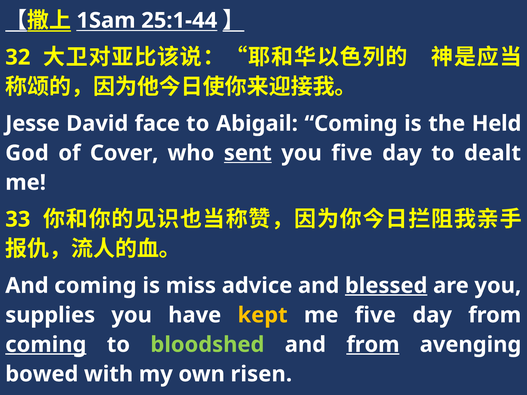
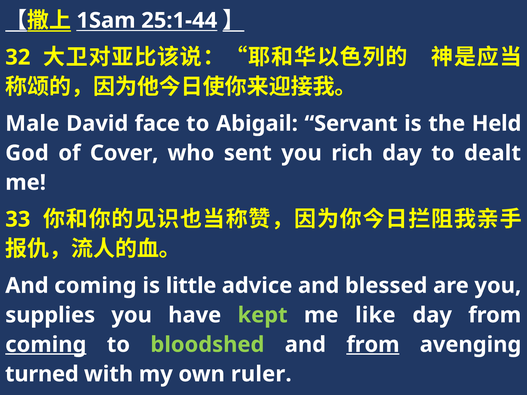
Jesse: Jesse -> Male
Abigail Coming: Coming -> Servant
sent underline: present -> none
you five: five -> rich
miss: miss -> little
blessed underline: present -> none
kept colour: yellow -> light green
me five: five -> like
bowed: bowed -> turned
risen: risen -> ruler
